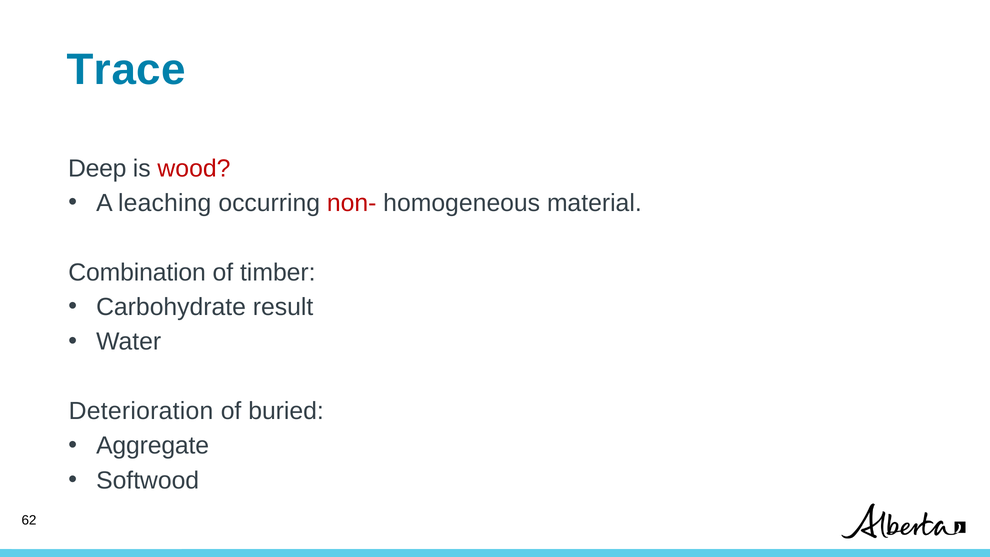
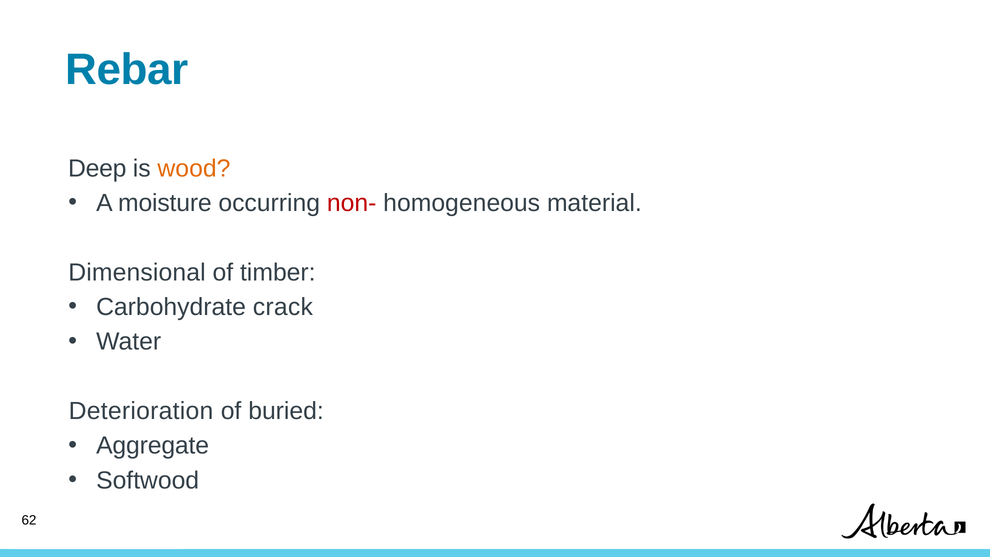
Trace: Trace -> Rebar
wood colour: red -> orange
leaching: leaching -> moisture
Combination: Combination -> Dimensional
result: result -> crack
